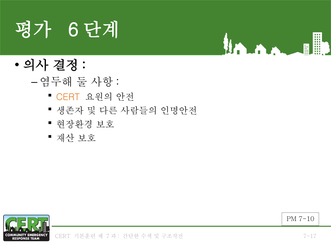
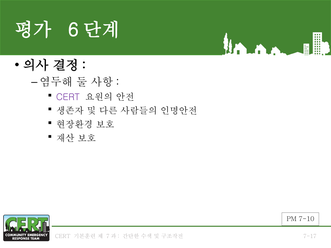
CERT at (68, 97) colour: orange -> purple
